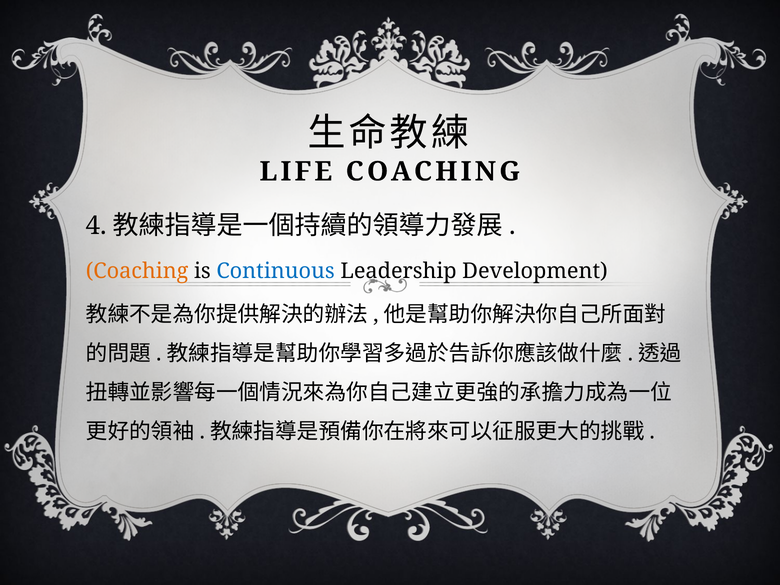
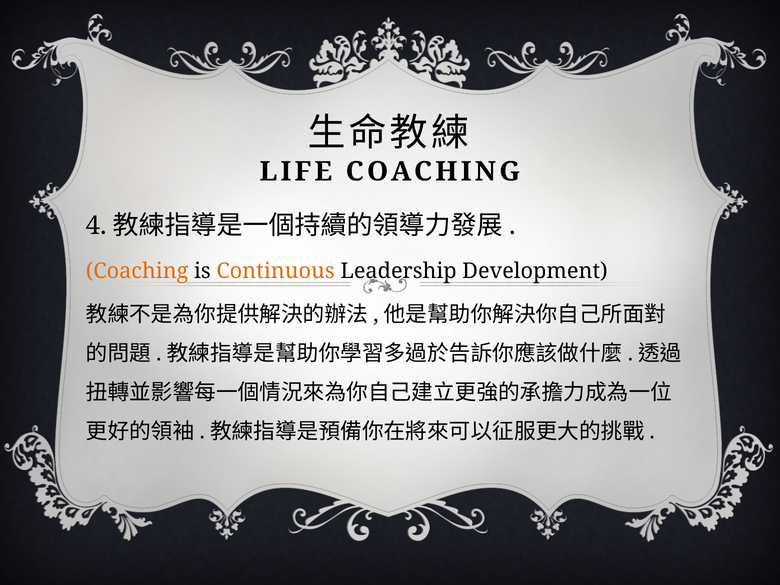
Continuous colour: blue -> orange
